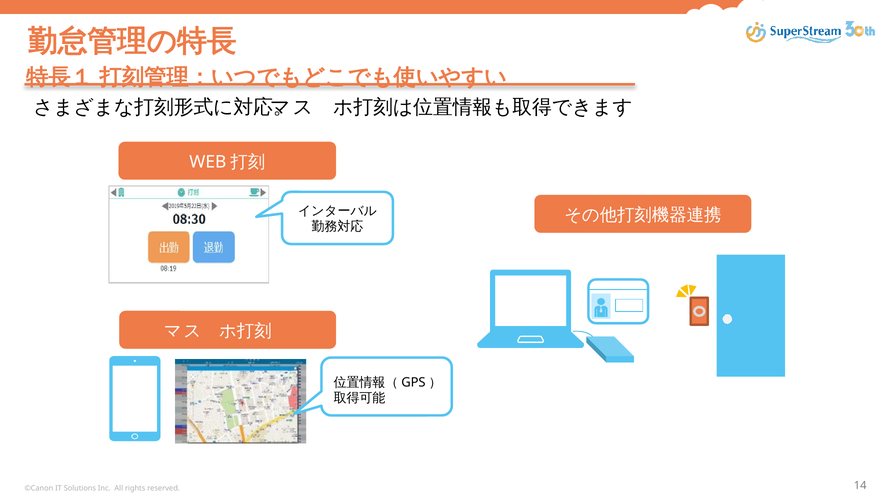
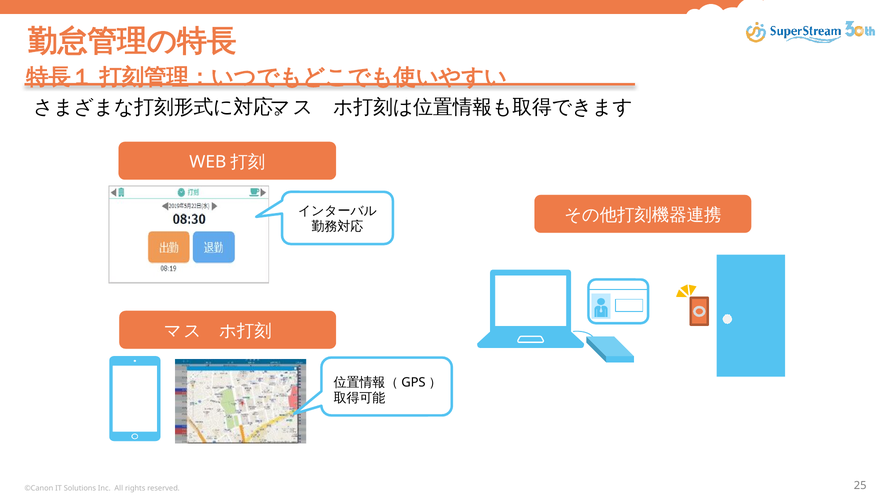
14: 14 -> 25
